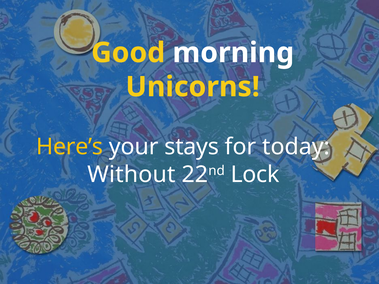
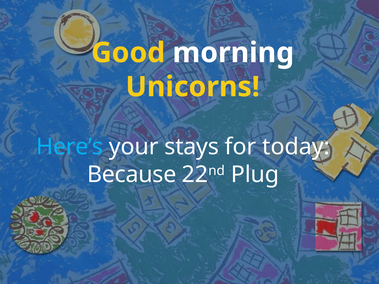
Here’s colour: yellow -> light blue
Without: Without -> Because
Lock: Lock -> Plug
